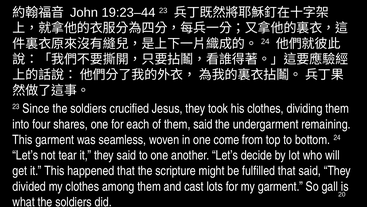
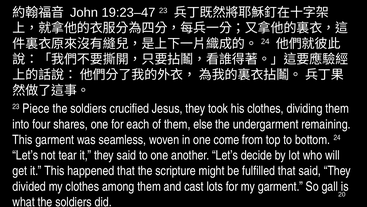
19:23–44: 19:23–44 -> 19:23–47
Since: Since -> Piece
them said: said -> else
